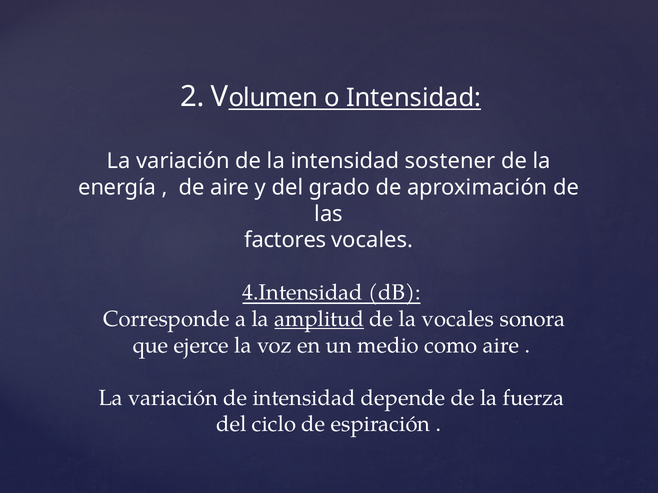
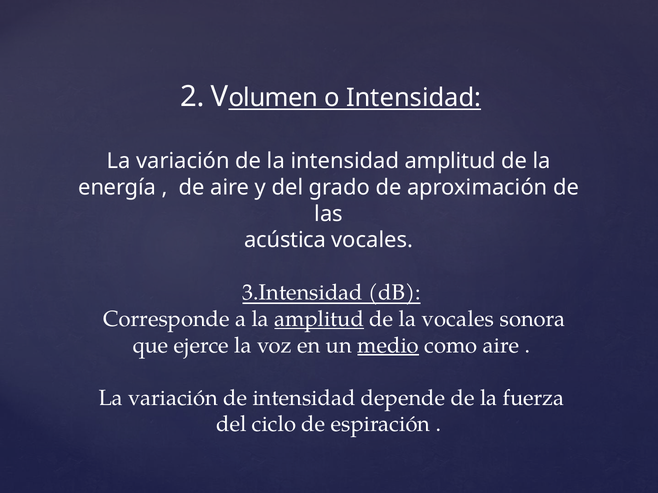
intensidad sostener: sostener -> amplitud
factores: factores -> acústica
4.Intensidad: 4.Intensidad -> 3.Intensidad
medio underline: none -> present
